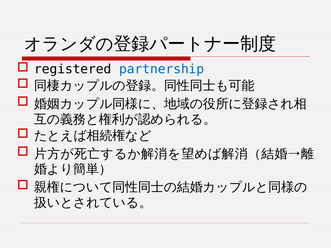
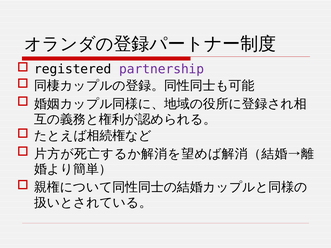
partnership colour: blue -> purple
